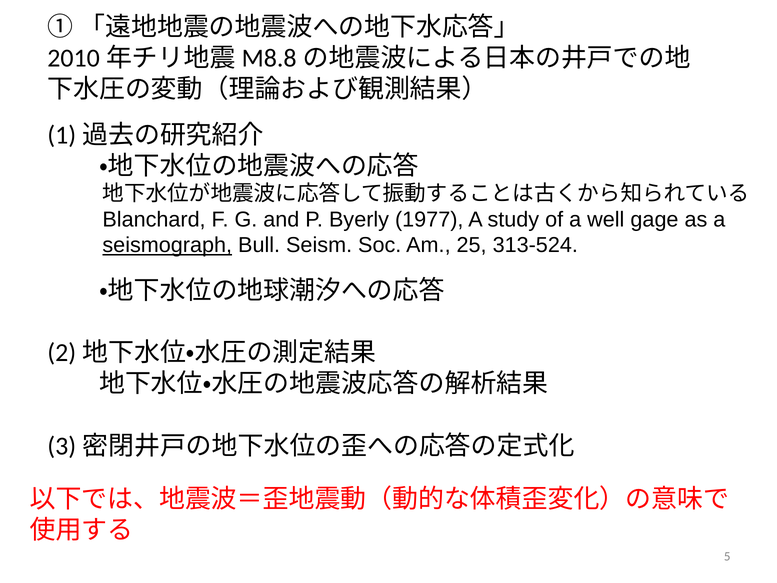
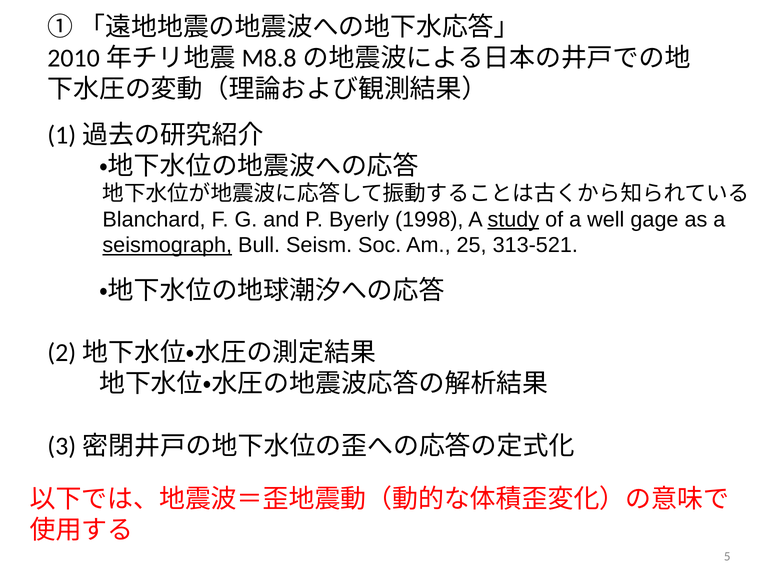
1977: 1977 -> 1998
study underline: none -> present
313-524: 313-524 -> 313-521
